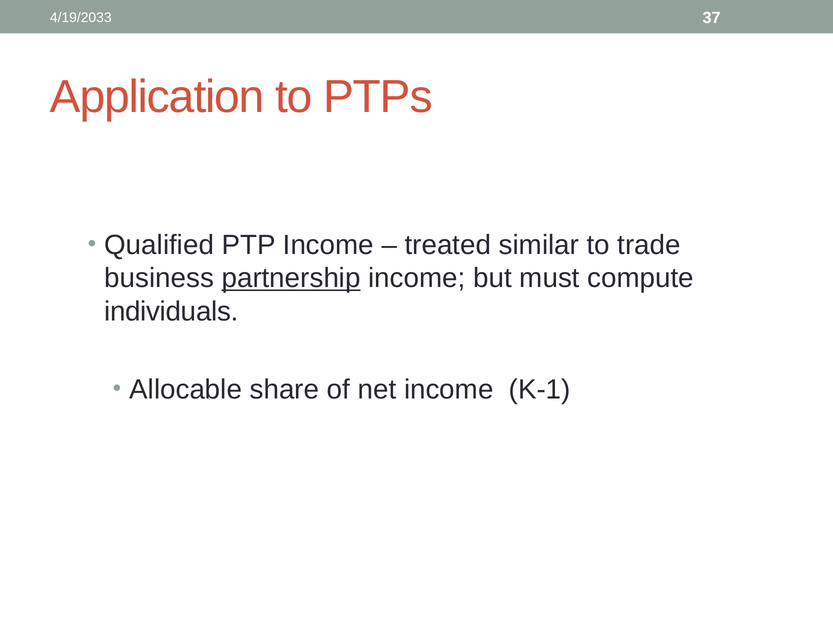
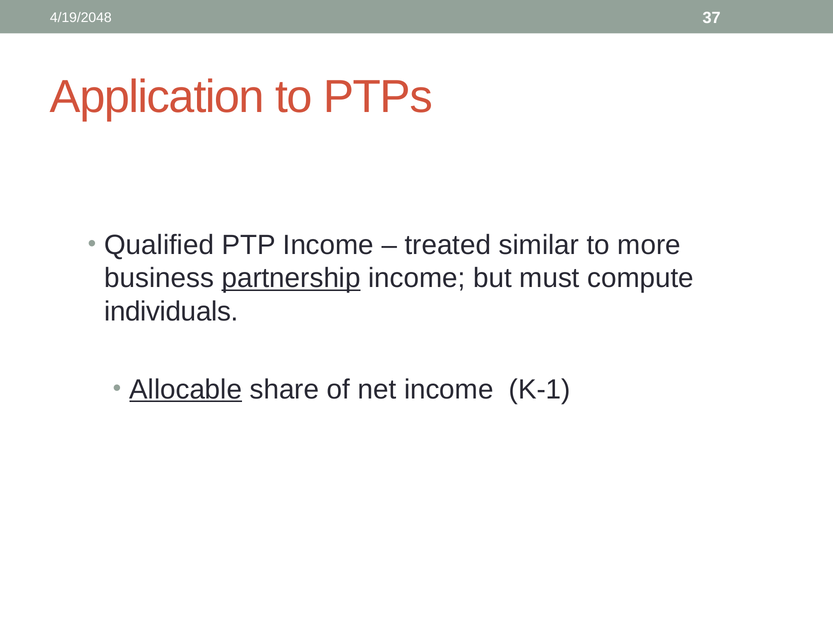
4/19/2033: 4/19/2033 -> 4/19/2048
trade: trade -> more
Allocable underline: none -> present
